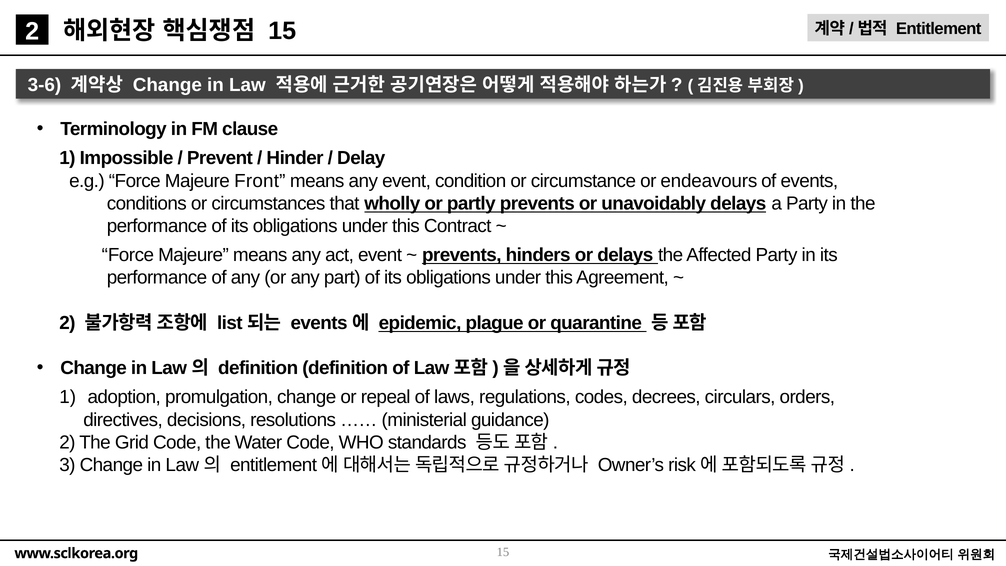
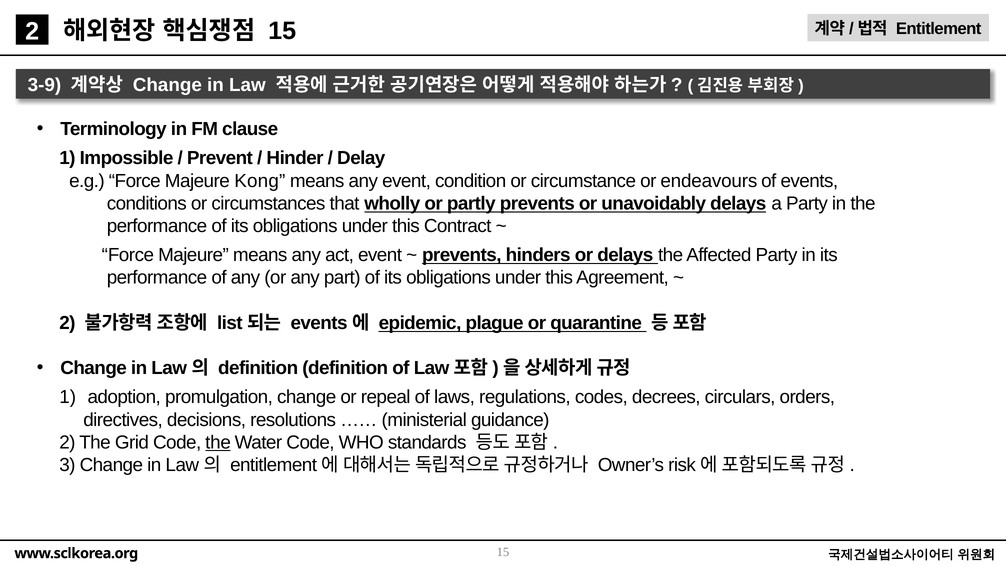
3-6: 3-6 -> 3-9
Front: Front -> Kong
the at (218, 442) underline: none -> present
